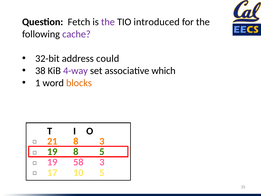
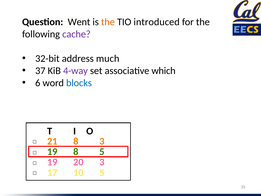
Fetch: Fetch -> Went
the at (108, 22) colour: purple -> orange
could: could -> much
38: 38 -> 37
1: 1 -> 6
blocks colour: orange -> blue
58: 58 -> 20
